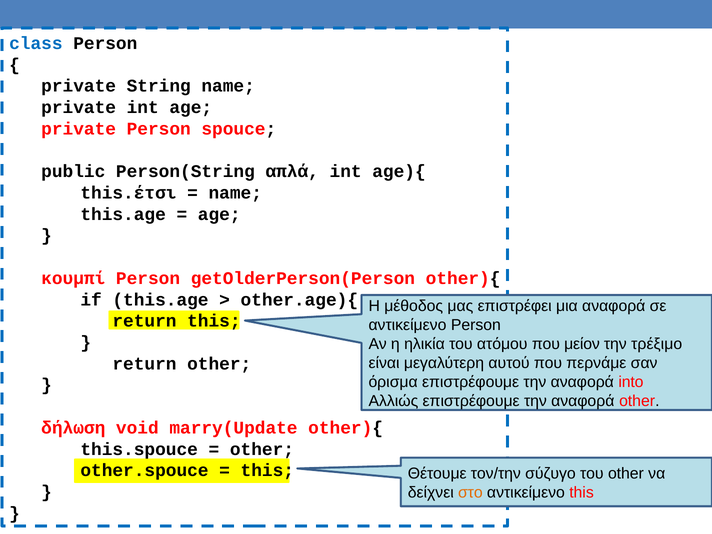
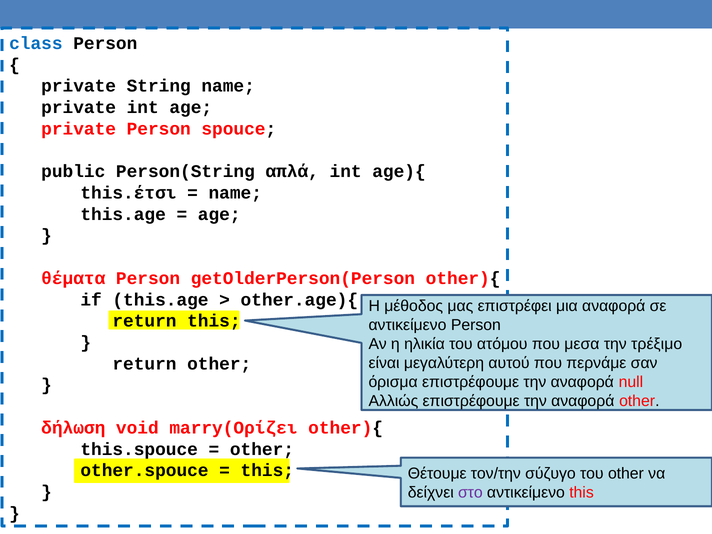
κουμπί: κουμπί -> θέματα
μείον: μείον -> μεσα
into: into -> null
marry(Update: marry(Update -> marry(Ορίζει
στο colour: orange -> purple
